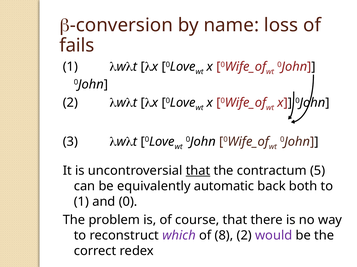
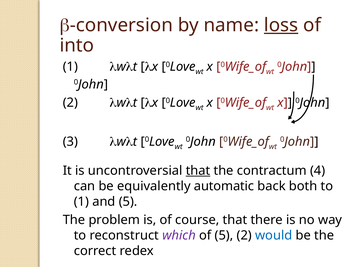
loss underline: none -> present
fails: fails -> into
5: 5 -> 4
and 0: 0 -> 5
of 8: 8 -> 5
would colour: purple -> blue
